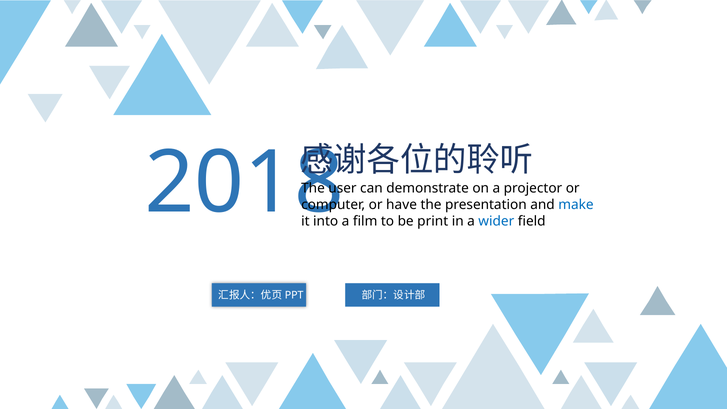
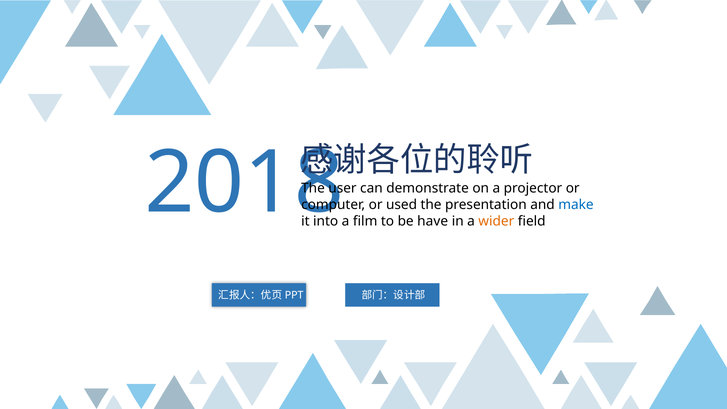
have: have -> used
print: print -> have
wider colour: blue -> orange
